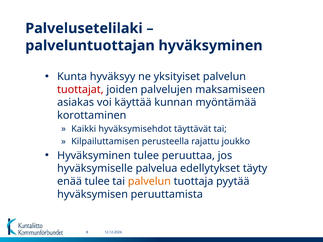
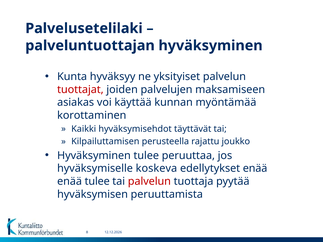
palvelua: palvelua -> koskeva
edellytykset täyty: täyty -> enää
palvelun at (149, 182) colour: orange -> red
